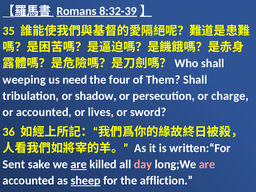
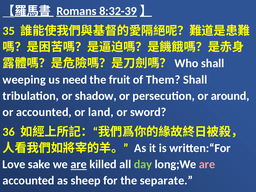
four: four -> fruit
charge: charge -> around
lives: lives -> land
Sent: Sent -> Love
day colour: pink -> light green
sheep underline: present -> none
affliction: affliction -> separate
